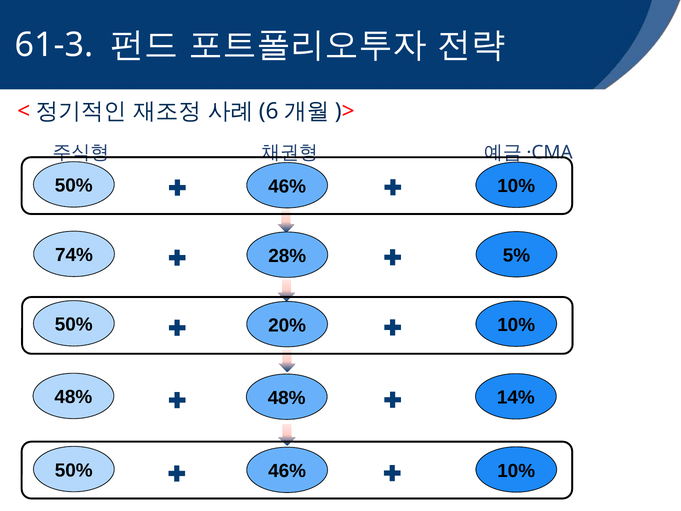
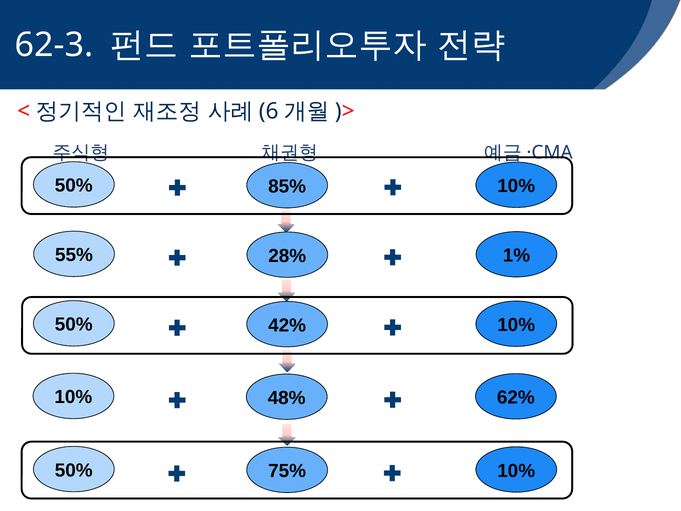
61-3: 61-3 -> 62-3
46% at (287, 186): 46% -> 85%
74%: 74% -> 55%
5%: 5% -> 1%
20%: 20% -> 42%
48% at (73, 397): 48% -> 10%
14%: 14% -> 62%
46% at (287, 471): 46% -> 75%
